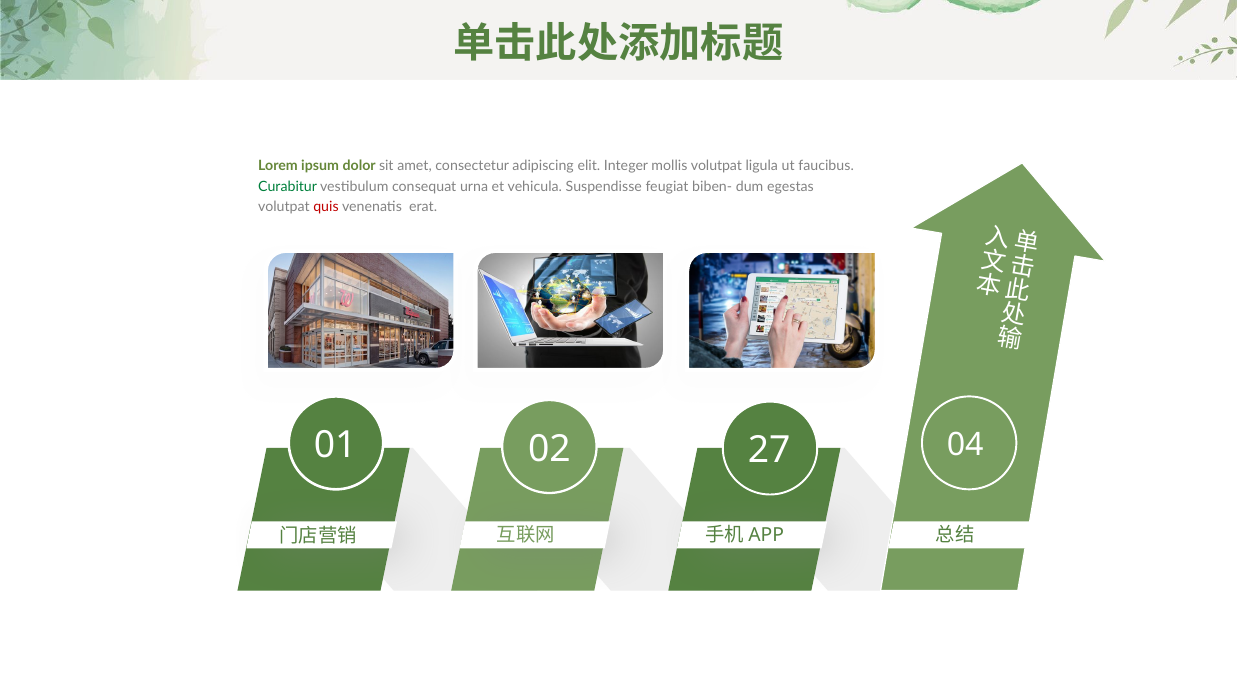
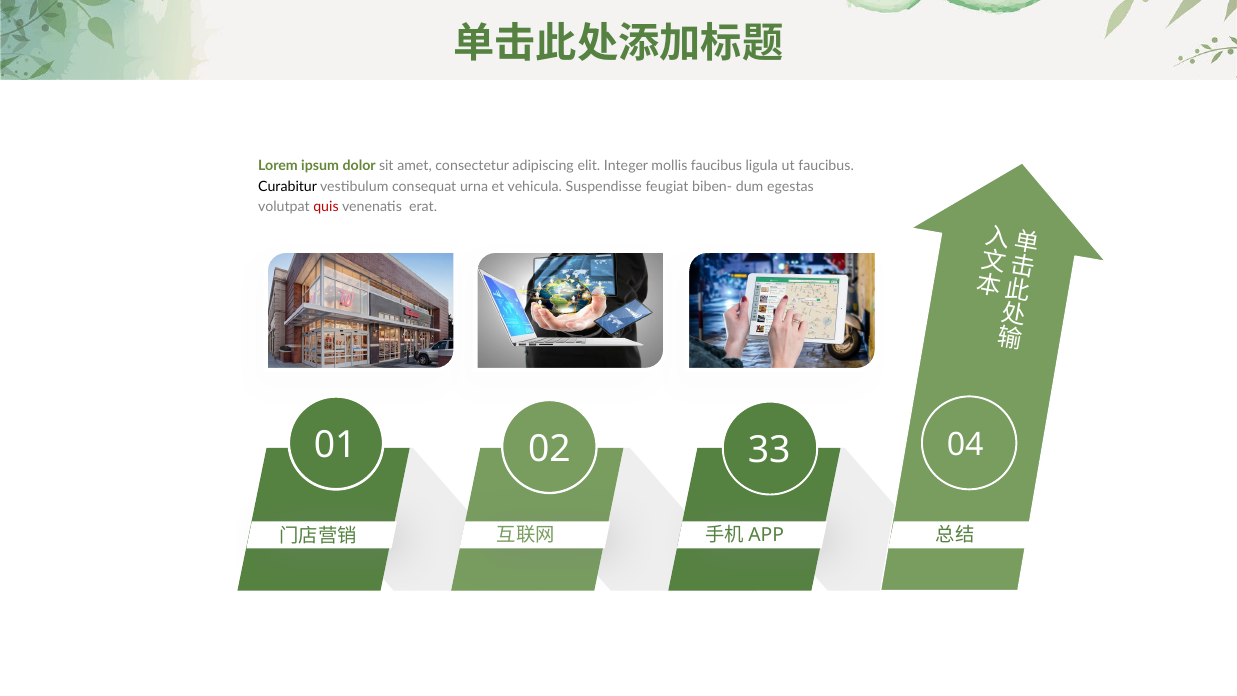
mollis volutpat: volutpat -> faucibus
Curabitur colour: green -> black
27: 27 -> 33
